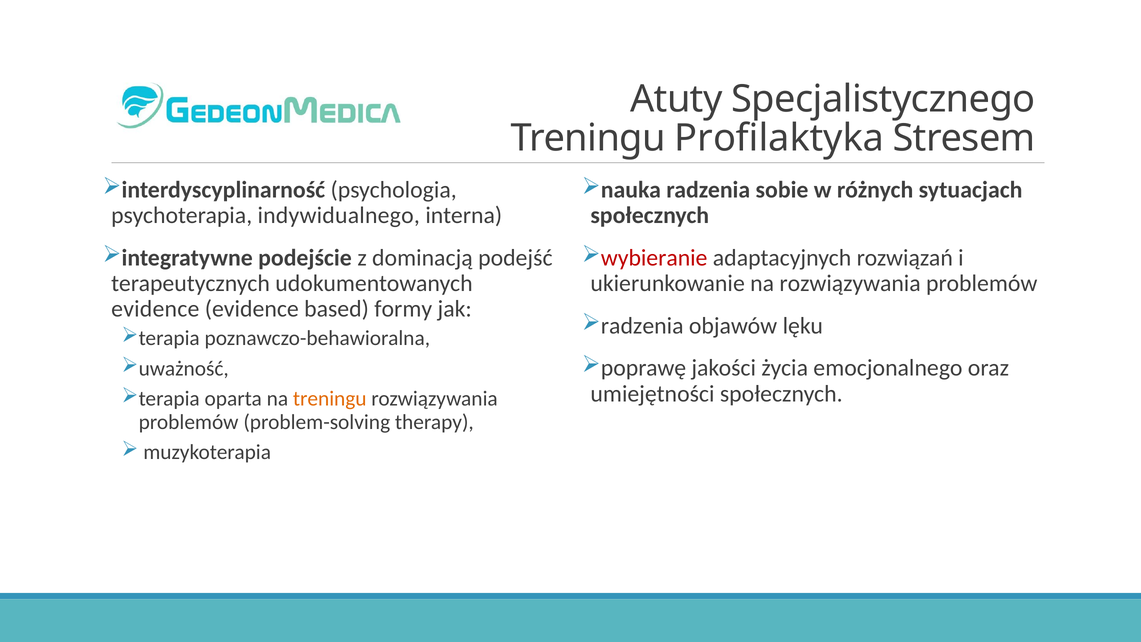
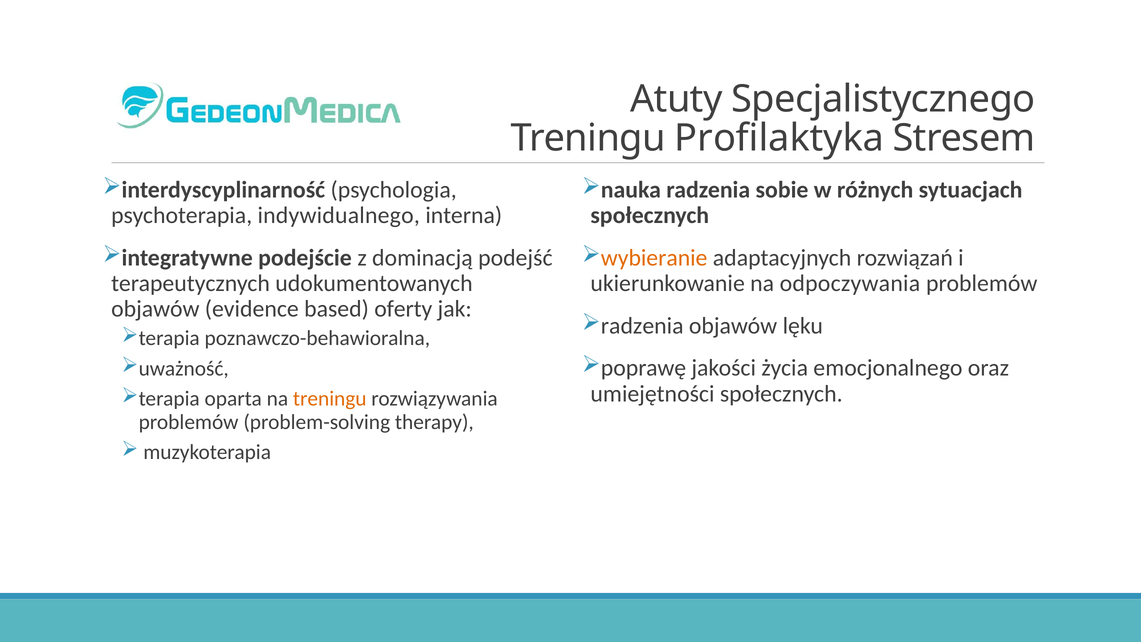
wybieranie colour: red -> orange
na rozwiązywania: rozwiązywania -> odpoczywania
evidence at (155, 309): evidence -> objawów
formy: formy -> oferty
